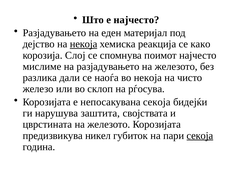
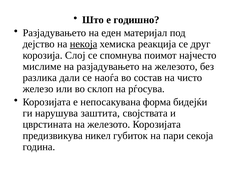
е најчесто: најчесто -> годишно
како: како -> друг
во некоја: некоја -> состав
непосакувана секоја: секоја -> форма
секоја at (200, 135) underline: present -> none
